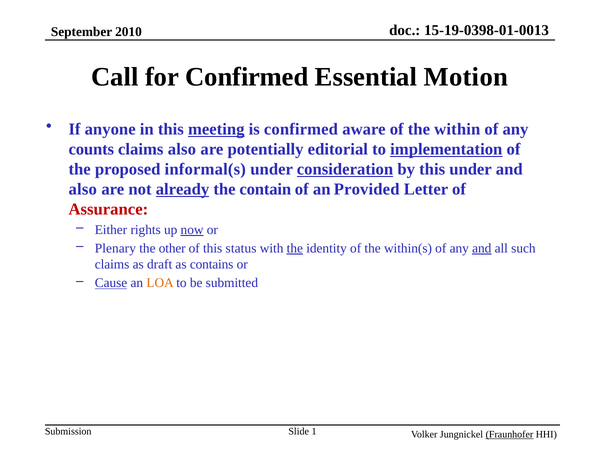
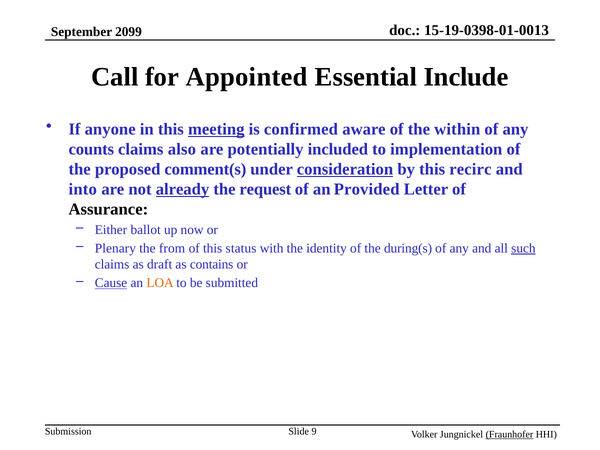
2010: 2010 -> 2099
for Confirmed: Confirmed -> Appointed
Motion: Motion -> Include
editorial: editorial -> included
implementation underline: present -> none
informal(s: informal(s -> comment(s
this under: under -> recirc
also at (83, 189): also -> into
contain: contain -> request
Assurance colour: red -> black
rights: rights -> ballot
now underline: present -> none
other: other -> from
the at (295, 248) underline: present -> none
within(s: within(s -> during(s
and at (482, 248) underline: present -> none
such underline: none -> present
1: 1 -> 9
